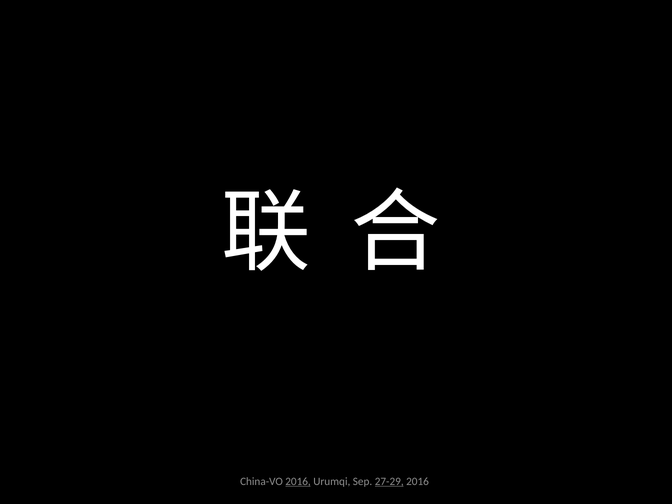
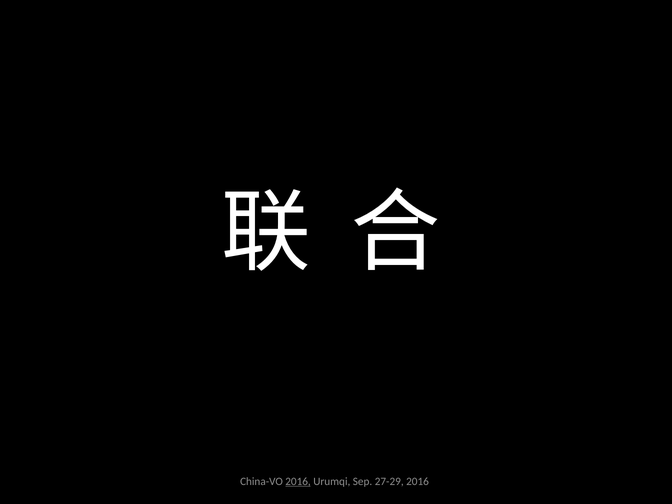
27-29 underline: present -> none
